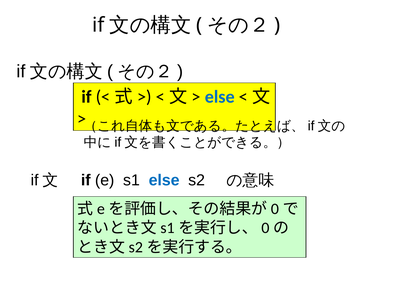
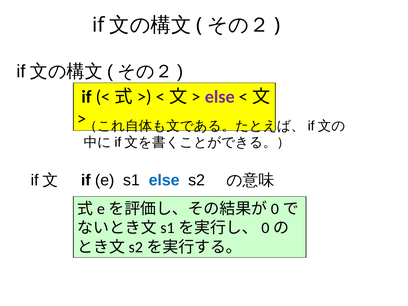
else at (220, 97) colour: blue -> purple
